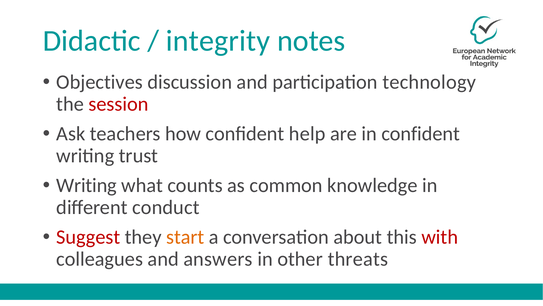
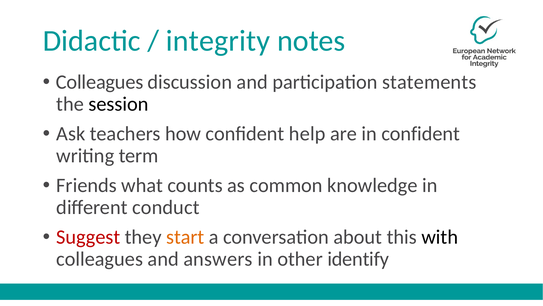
Objectives at (100, 82): Objectives -> Colleagues
technology: technology -> statements
session colour: red -> black
trust: trust -> term
Writing at (87, 185): Writing -> Friends
with colour: red -> black
threats: threats -> identify
